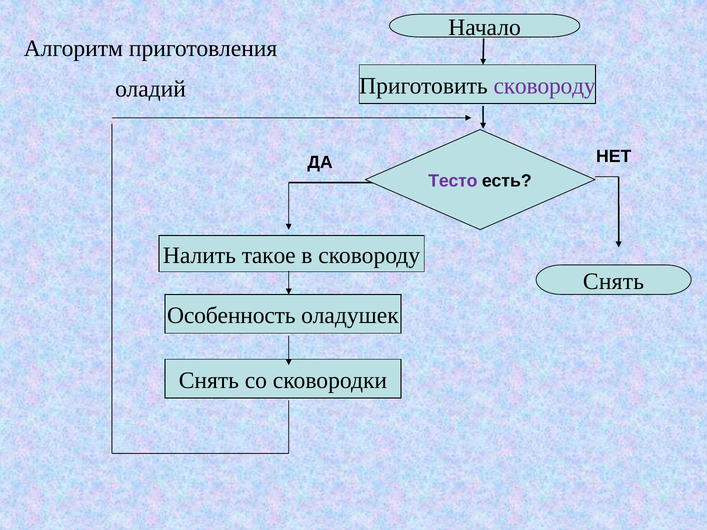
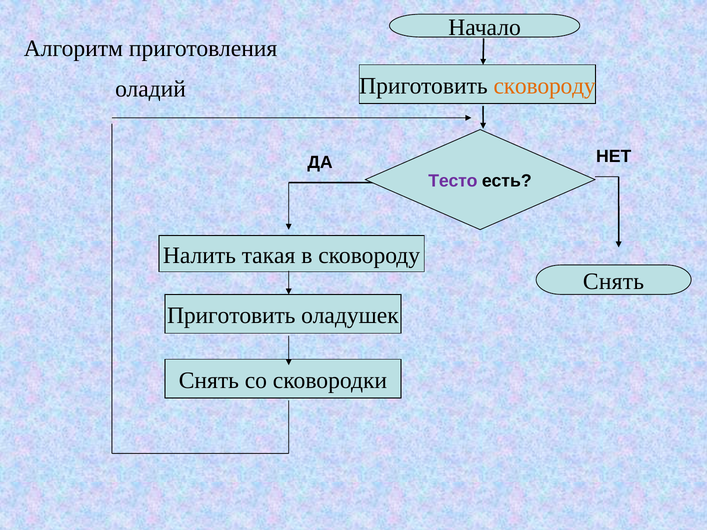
сковороду at (545, 86) colour: purple -> orange
такое: такое -> такая
Особенность at (231, 316): Особенность -> Приготовить
